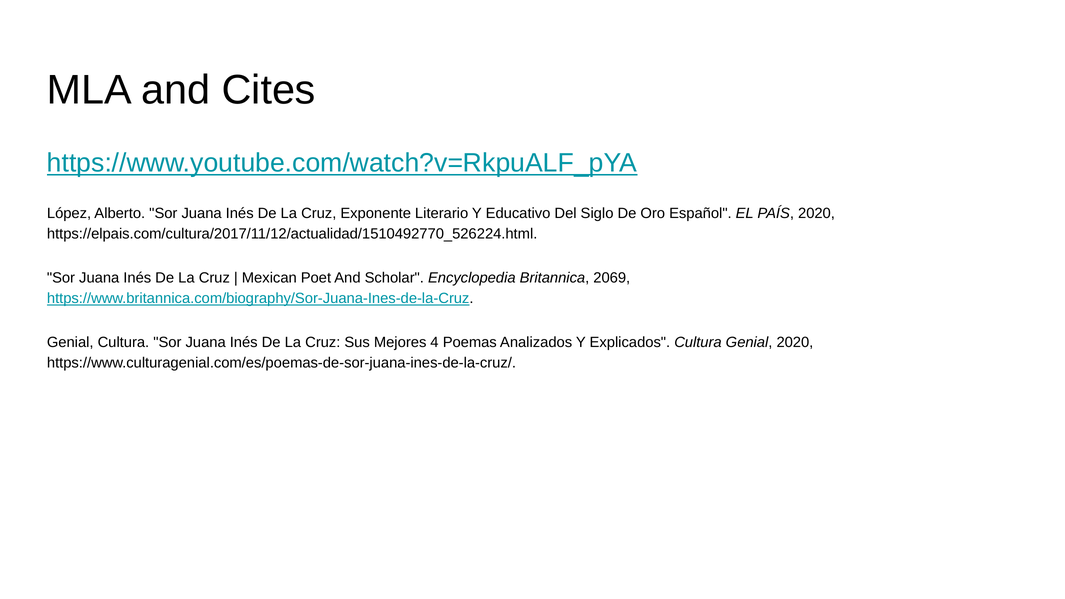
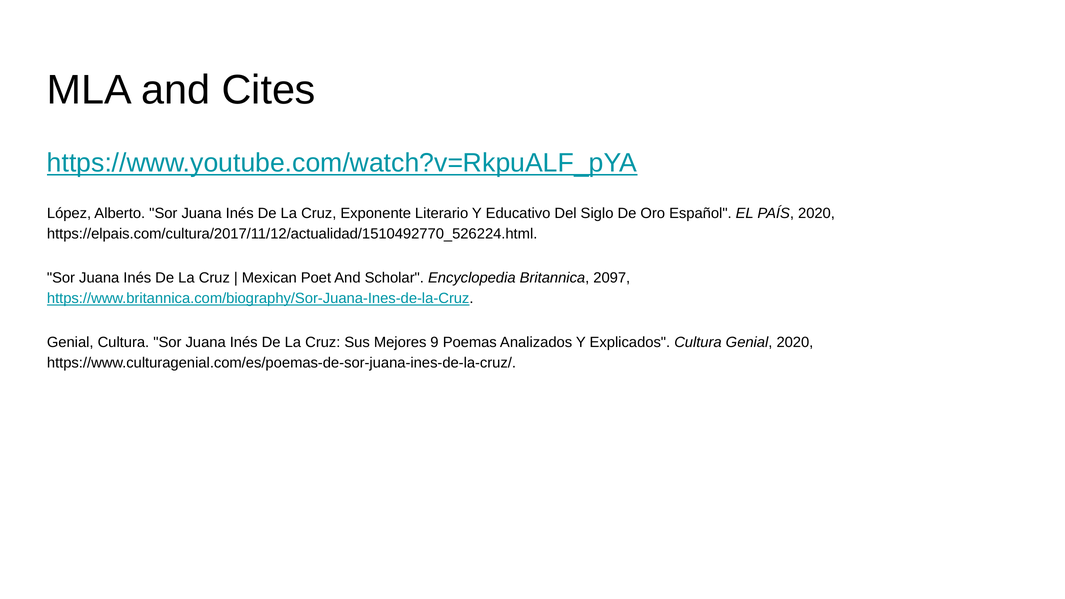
2069: 2069 -> 2097
4: 4 -> 9
